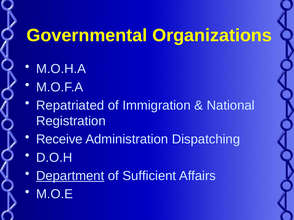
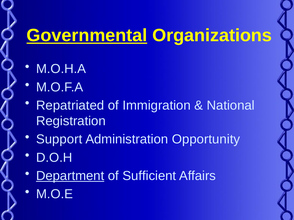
Governmental underline: none -> present
Receive: Receive -> Support
Dispatching: Dispatching -> Opportunity
